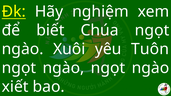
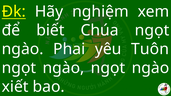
Xuôi: Xuôi -> Phai
